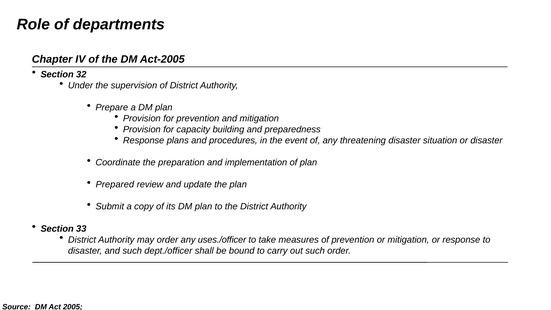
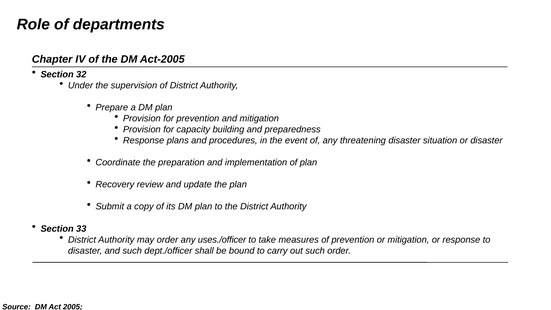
Prepared: Prepared -> Recovery
